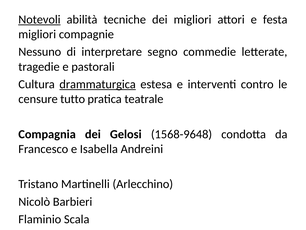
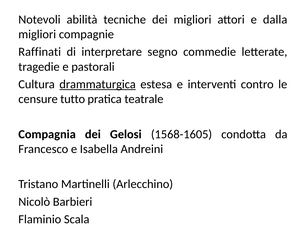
Notevoli underline: present -> none
festa: festa -> dalla
Nessuno: Nessuno -> Raffinati
1568-9648: 1568-9648 -> 1568-1605
